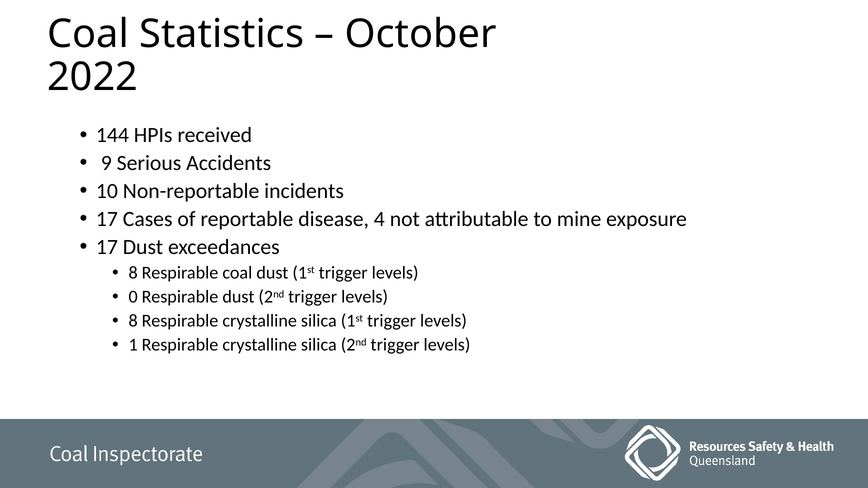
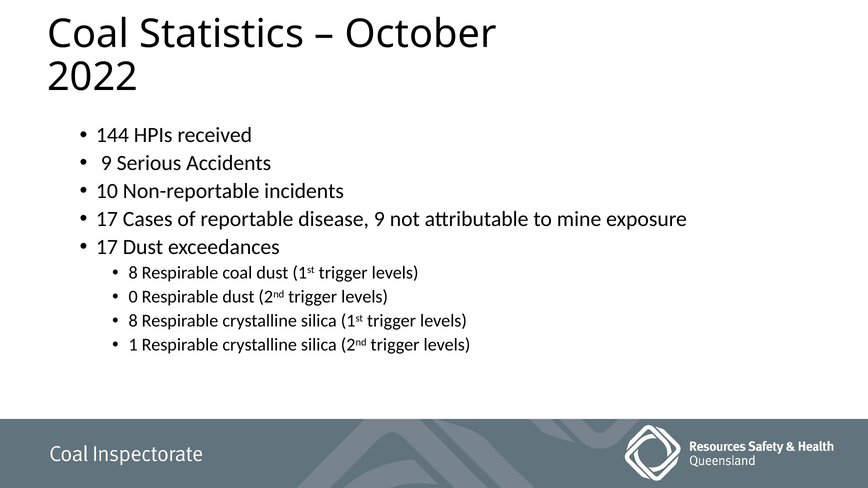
disease 4: 4 -> 9
